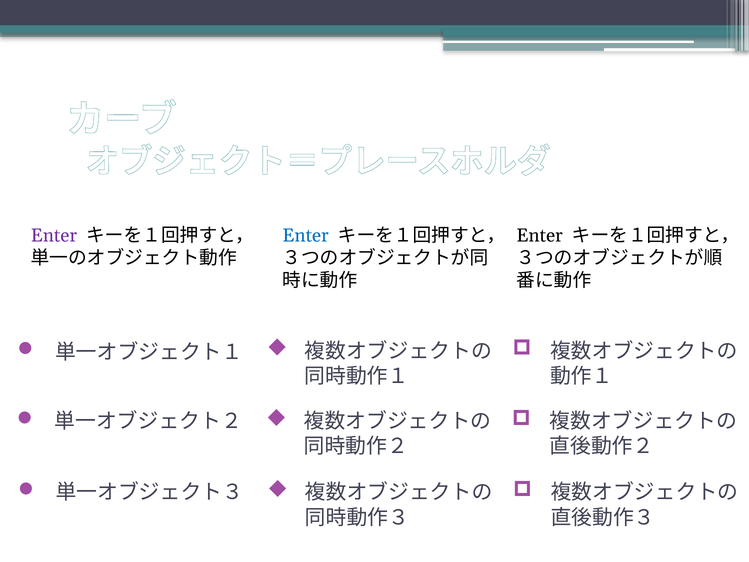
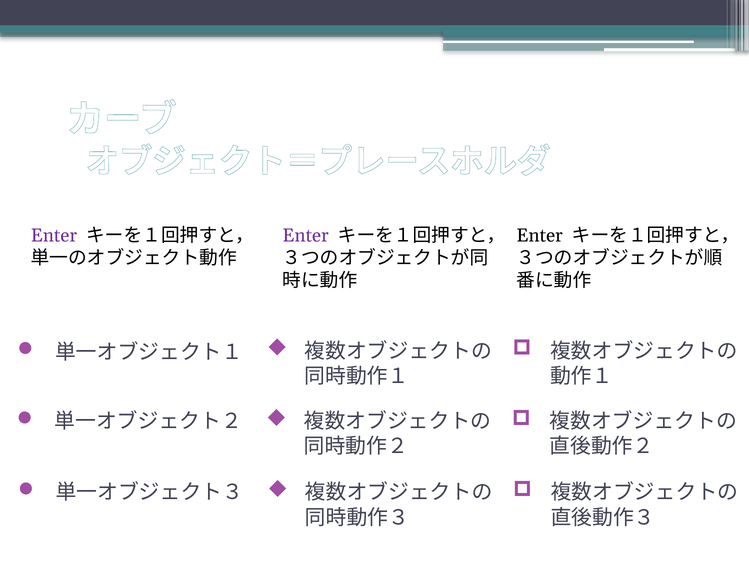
Enter at (306, 236) colour: blue -> purple
